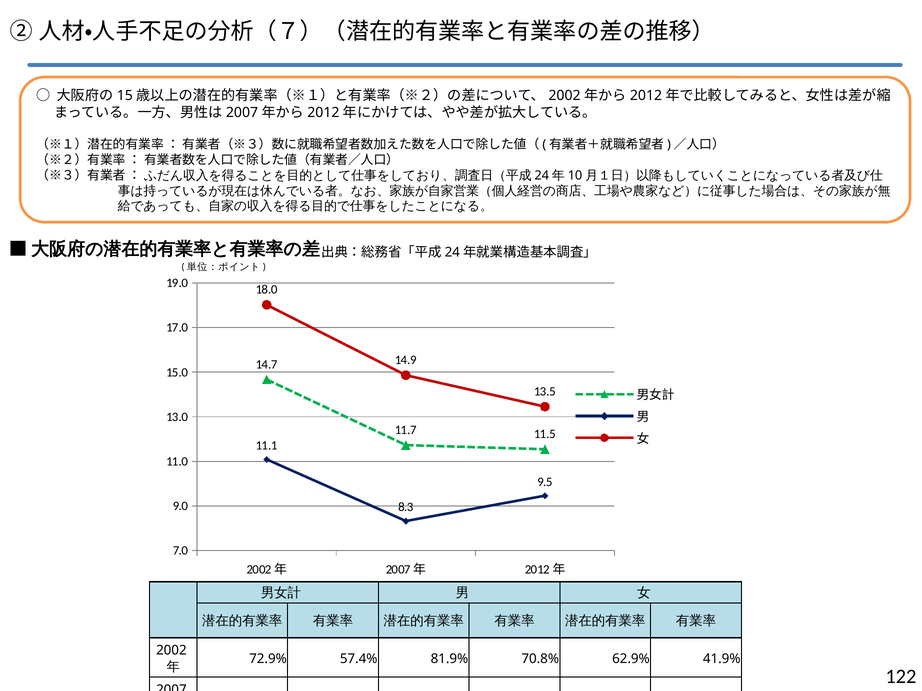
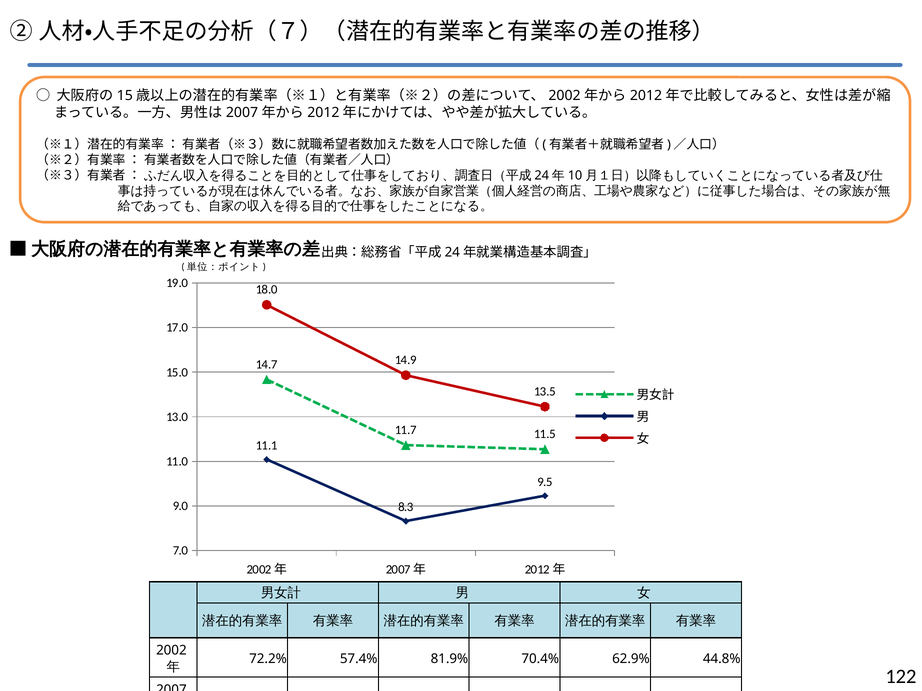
72.9%: 72.9% -> 72.2%
70.8%: 70.8% -> 70.4%
62.9% 41.9%: 41.9% -> 44.8%
